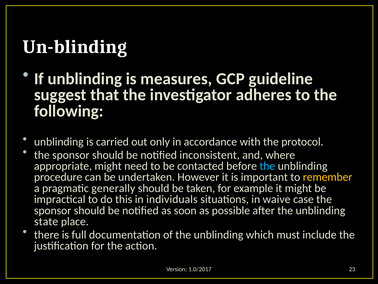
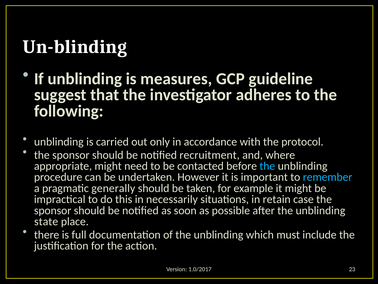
inconsistent: inconsistent -> recruitment
remember colour: yellow -> light blue
individuals: individuals -> necessarily
waive: waive -> retain
